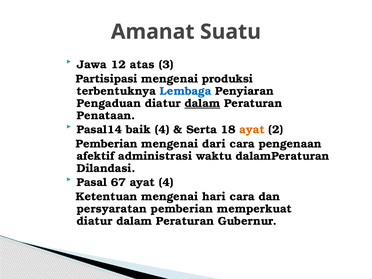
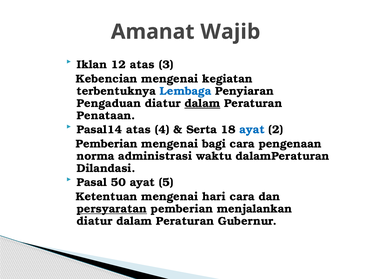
Suatu: Suatu -> Wajib
Jawa: Jawa -> Iklan
Partisipasi: Partisipasi -> Kebencian
produksi: produksi -> kegiatan
Pasal14 baik: baik -> atas
ayat at (252, 130) colour: orange -> blue
dari: dari -> bagi
afektif: afektif -> norma
67: 67 -> 50
ayat 4: 4 -> 5
persyaratan underline: none -> present
memperkuat: memperkuat -> menjalankan
